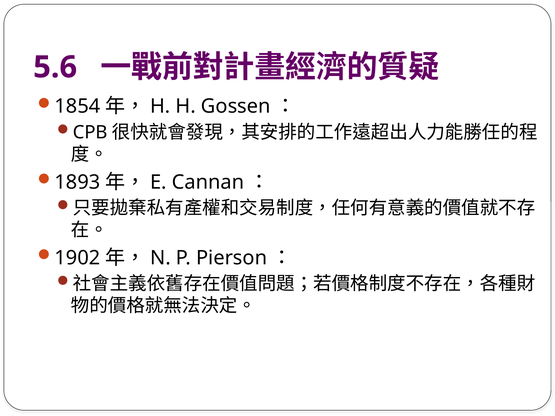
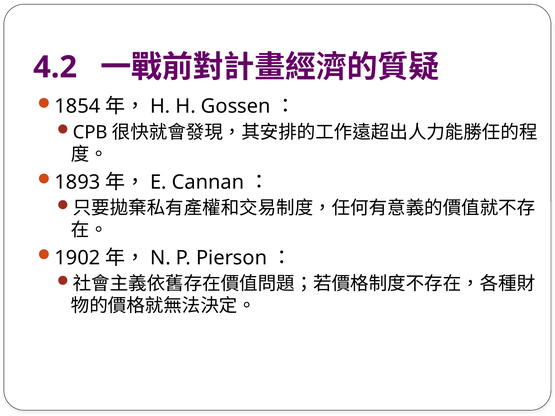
5.6: 5.6 -> 4.2
